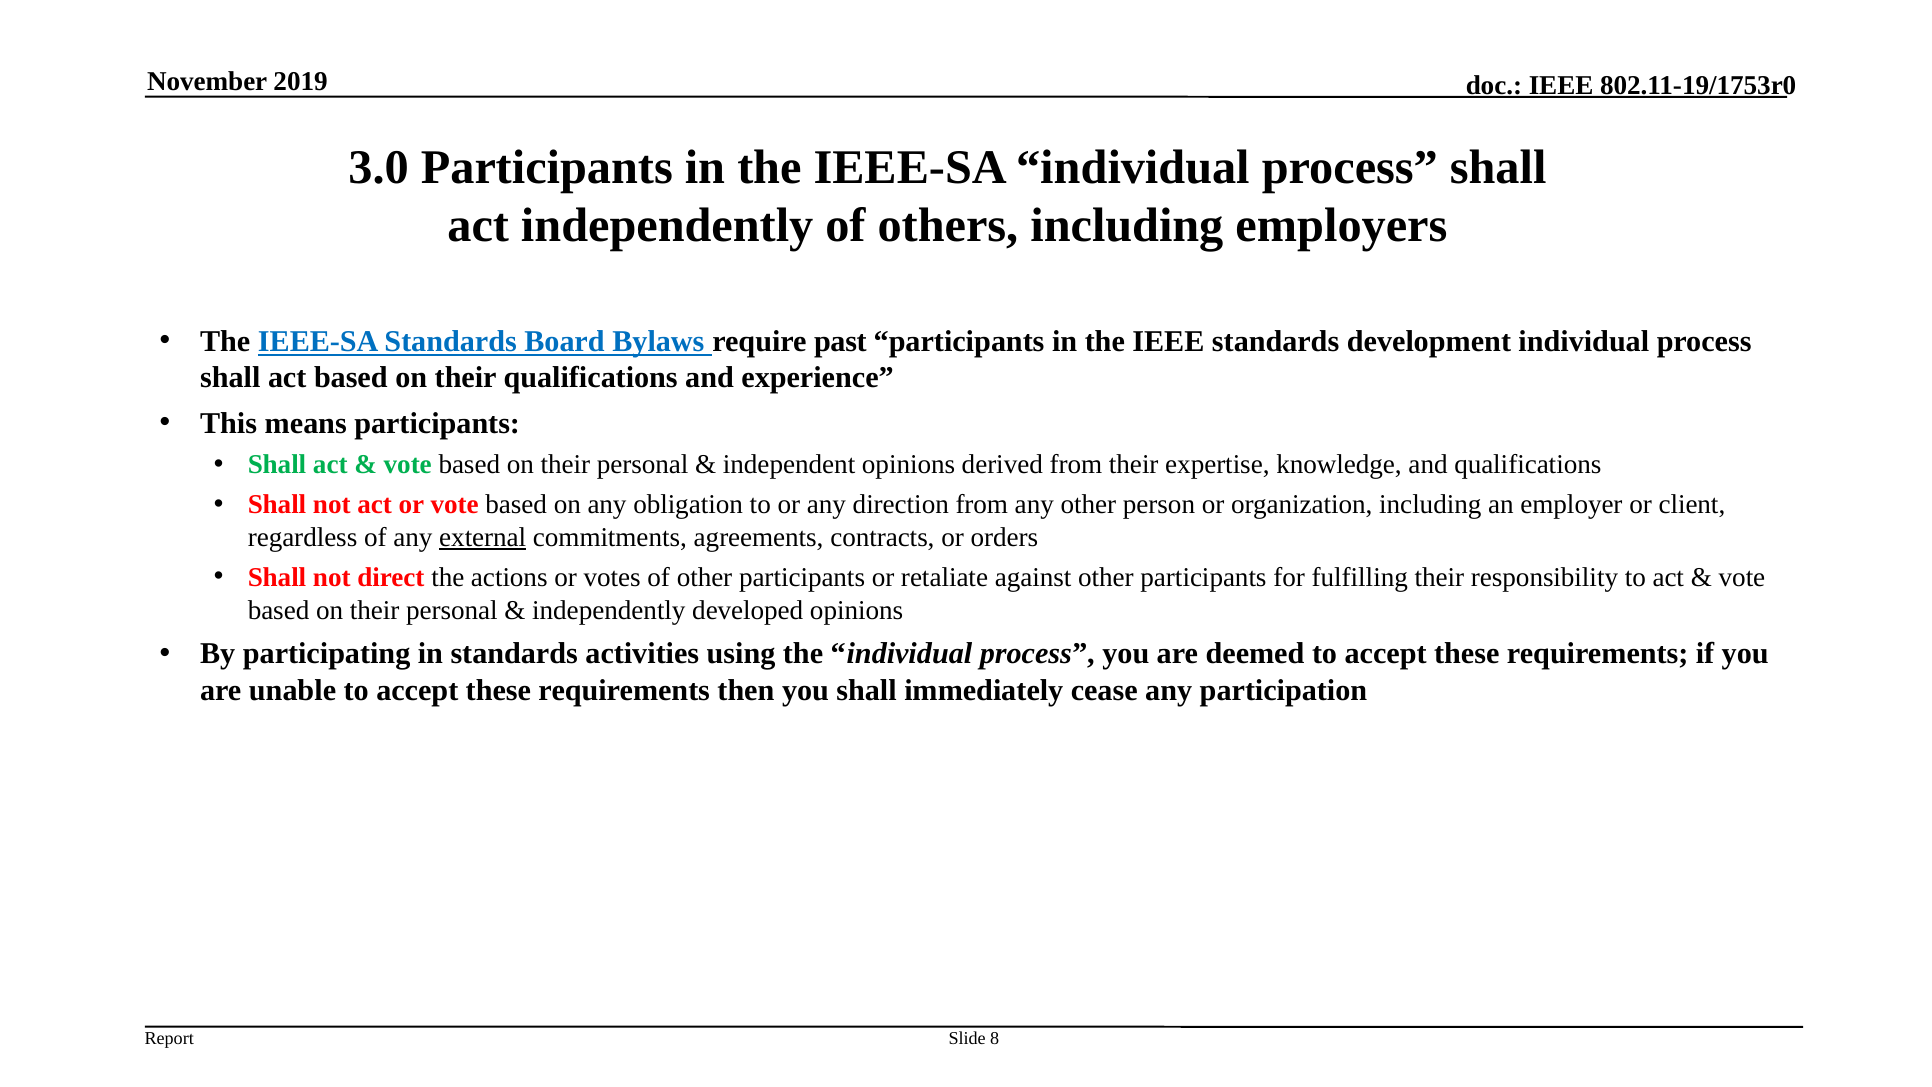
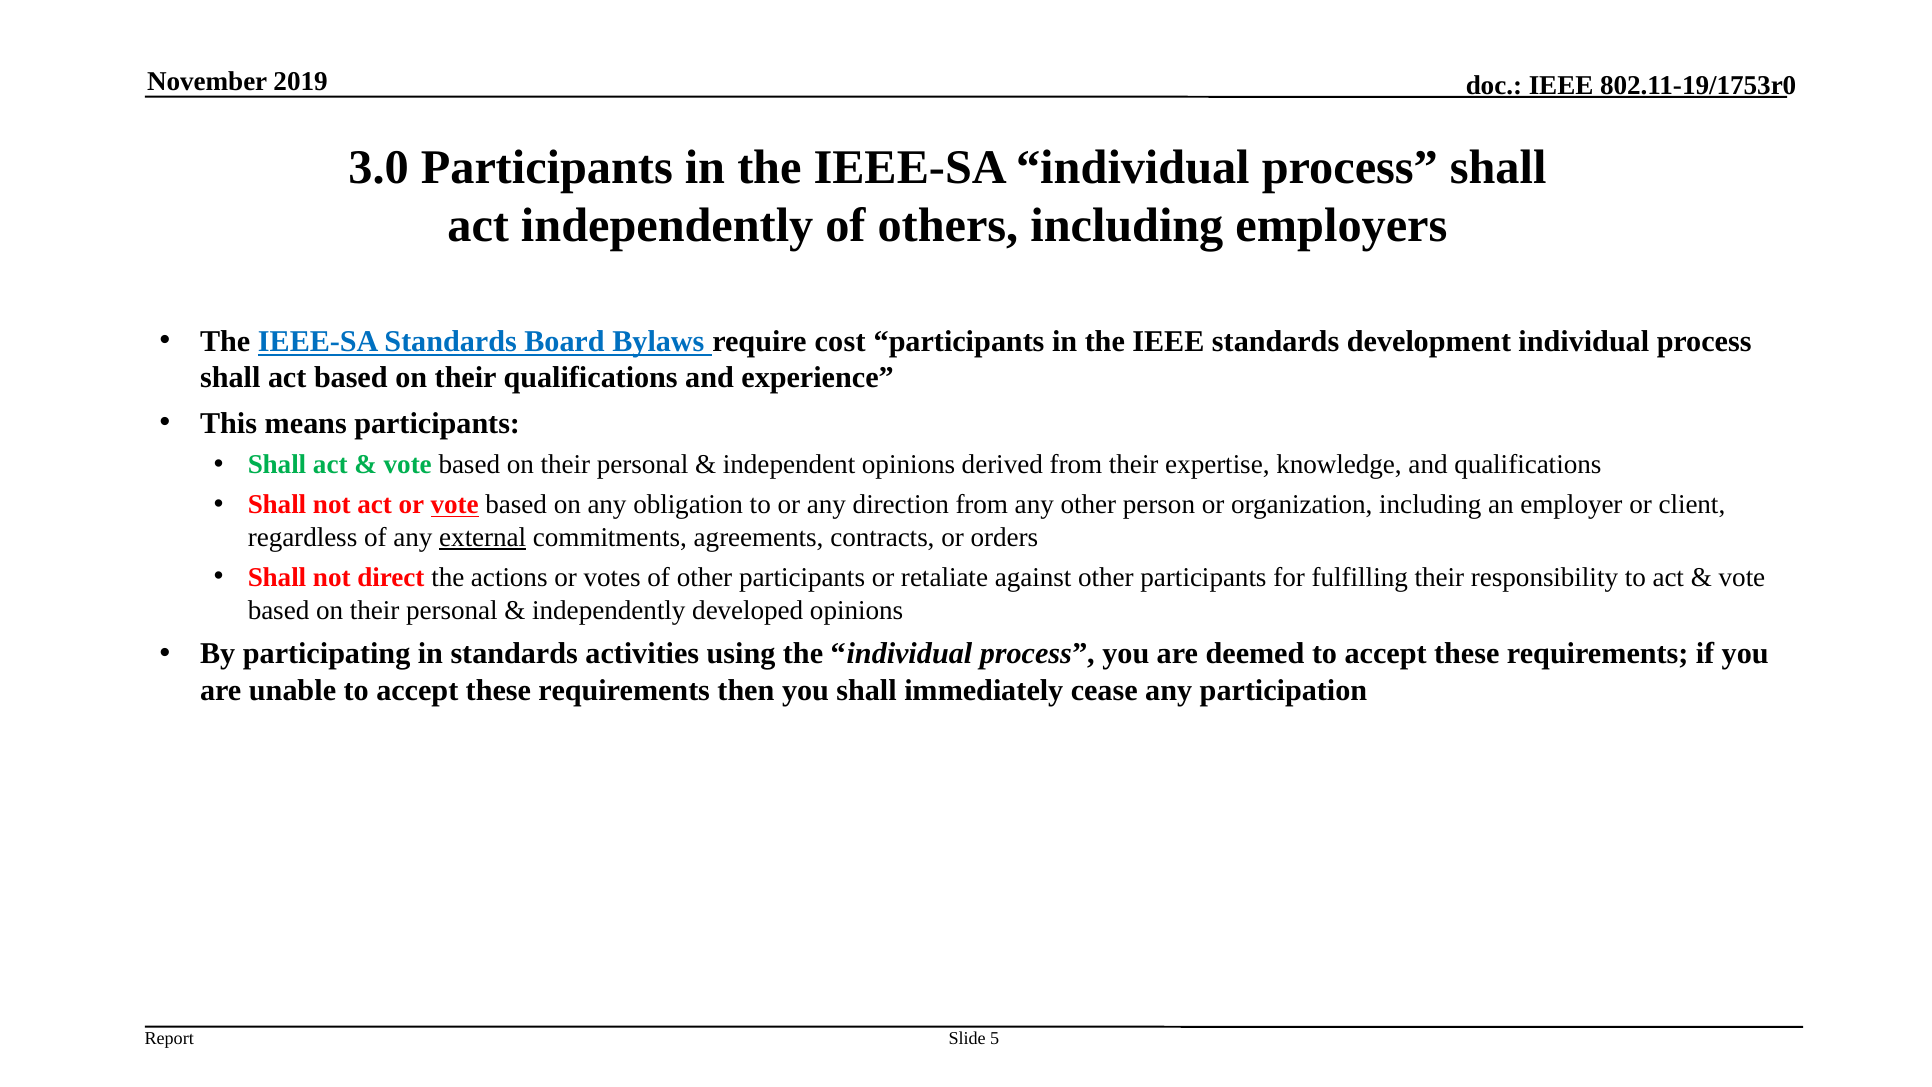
past: past -> cost
vote at (455, 505) underline: none -> present
8: 8 -> 5
